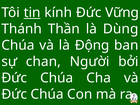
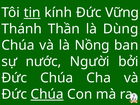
Động: Động -> Nồng
chan: chan -> nước
Chúa at (47, 94) underline: none -> present
